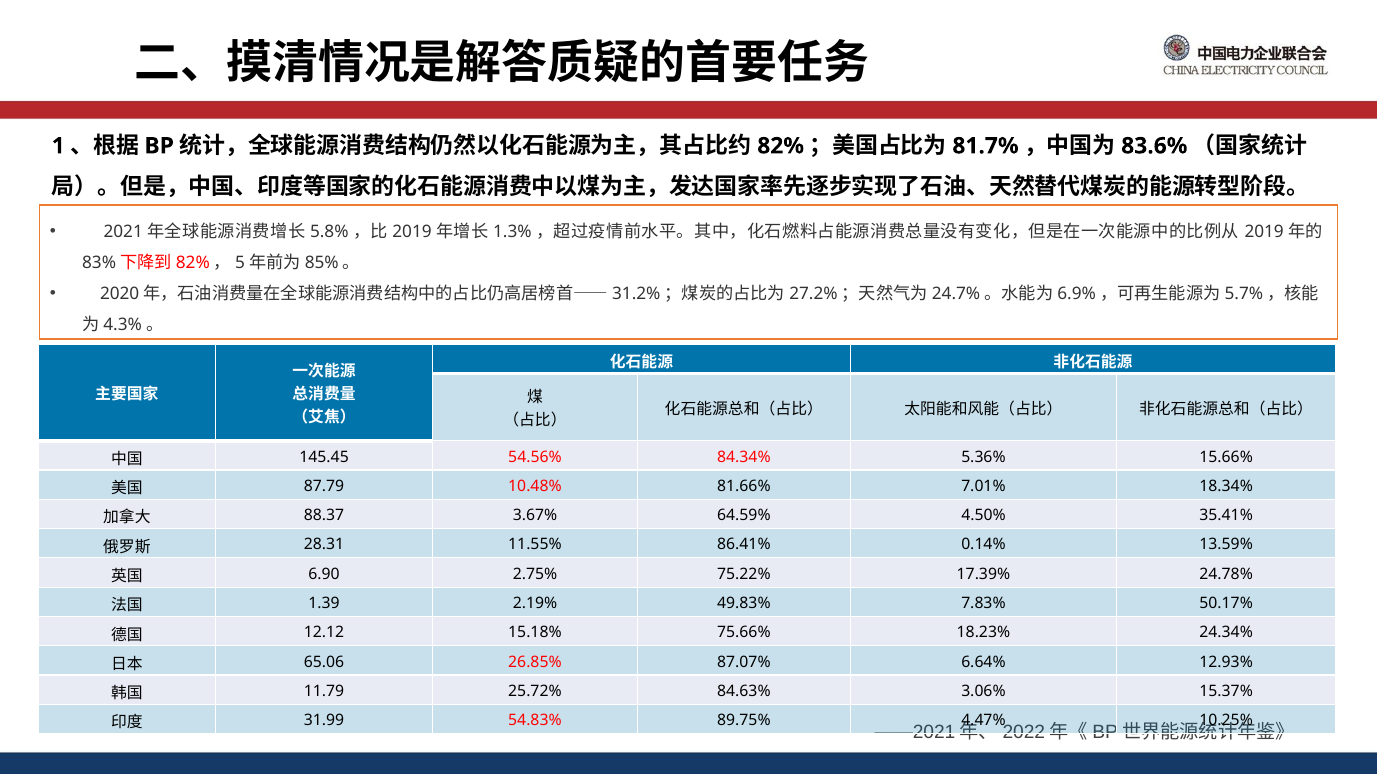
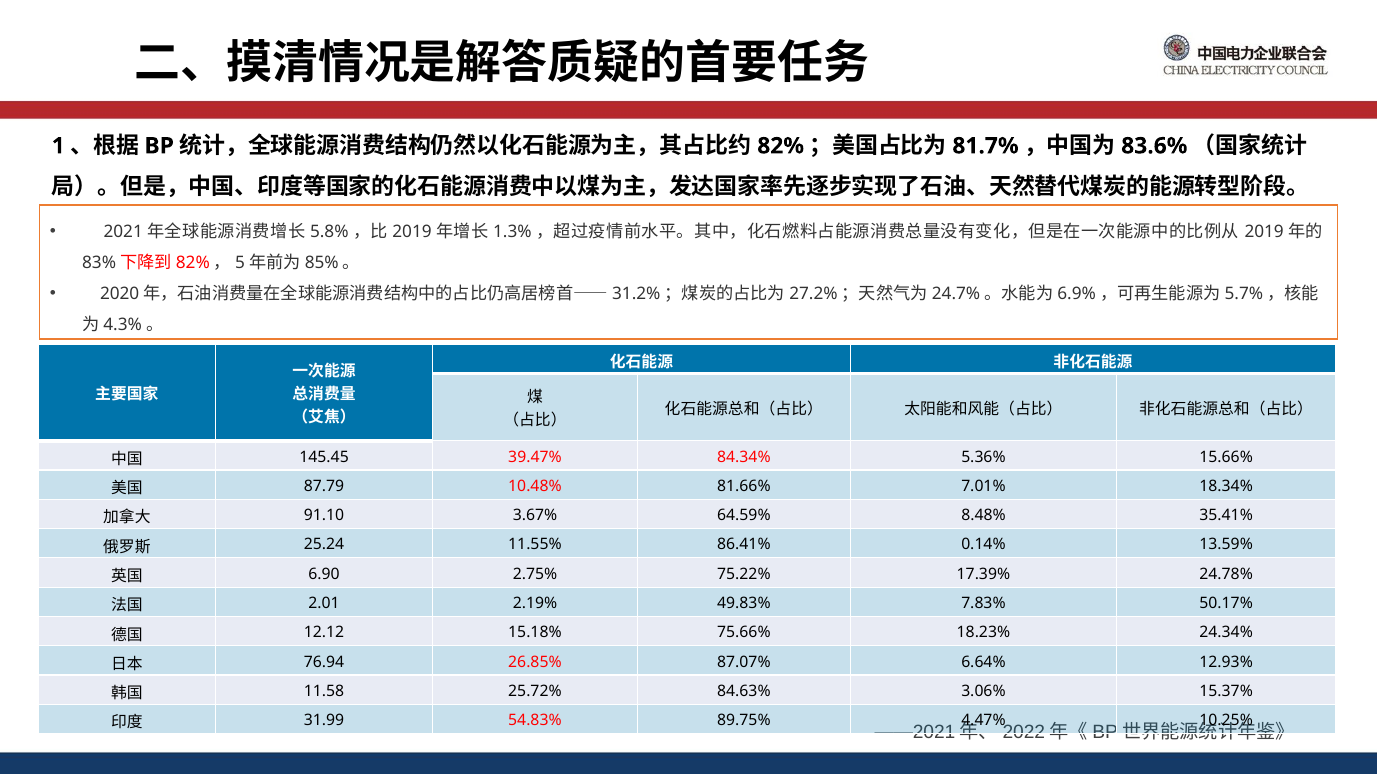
54.56%: 54.56% -> 39.47%
88.37: 88.37 -> 91.10
4.50%: 4.50% -> 8.48%
28.31: 28.31 -> 25.24
1.39: 1.39 -> 2.01
65.06: 65.06 -> 76.94
11.79: 11.79 -> 11.58
